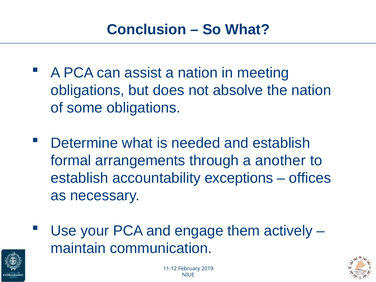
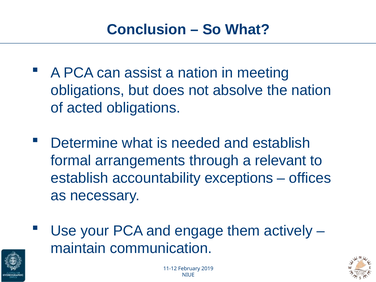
some: some -> acted
another: another -> relevant
